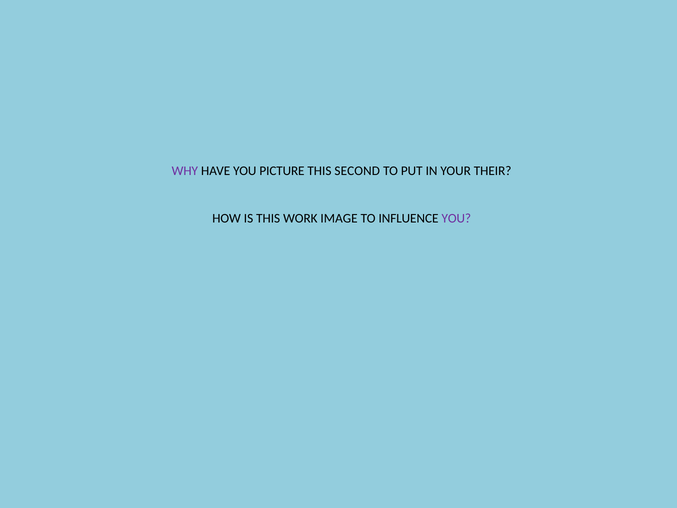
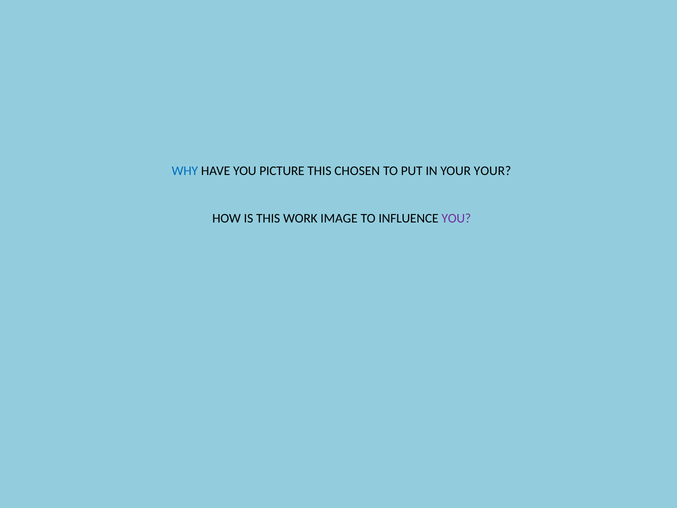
WHY colour: purple -> blue
SECOND: SECOND -> CHOSEN
YOUR THEIR: THEIR -> YOUR
